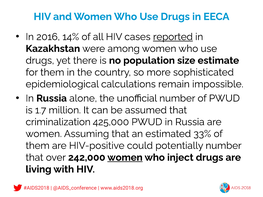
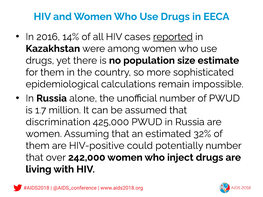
criminalization: criminalization -> discrimination
33%: 33% -> 32%
women at (125, 158) underline: present -> none
